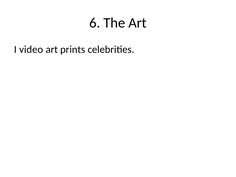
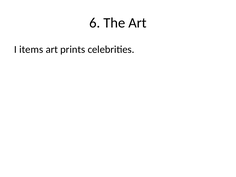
video: video -> items
